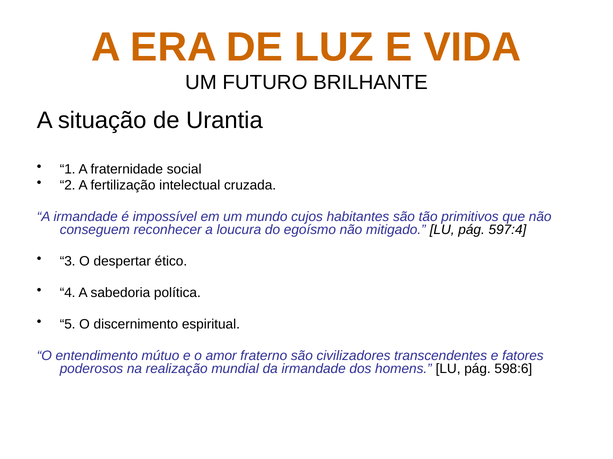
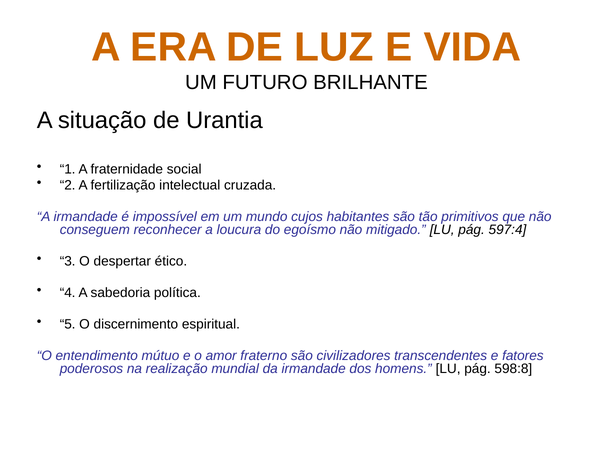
598:6: 598:6 -> 598:8
